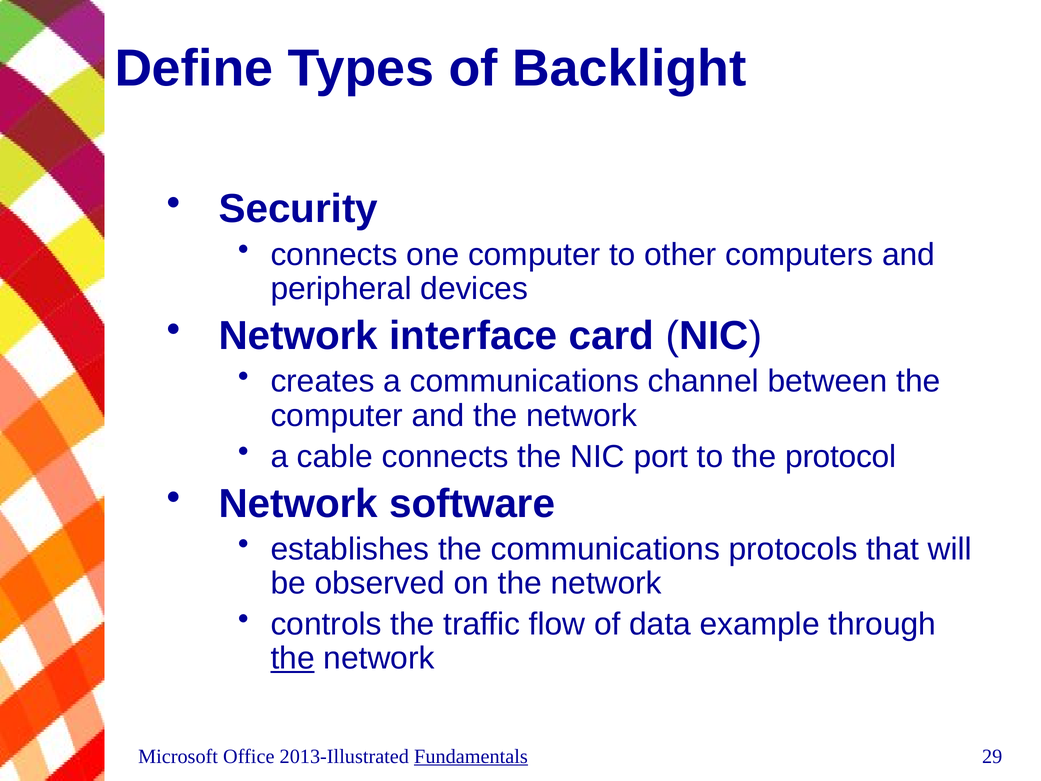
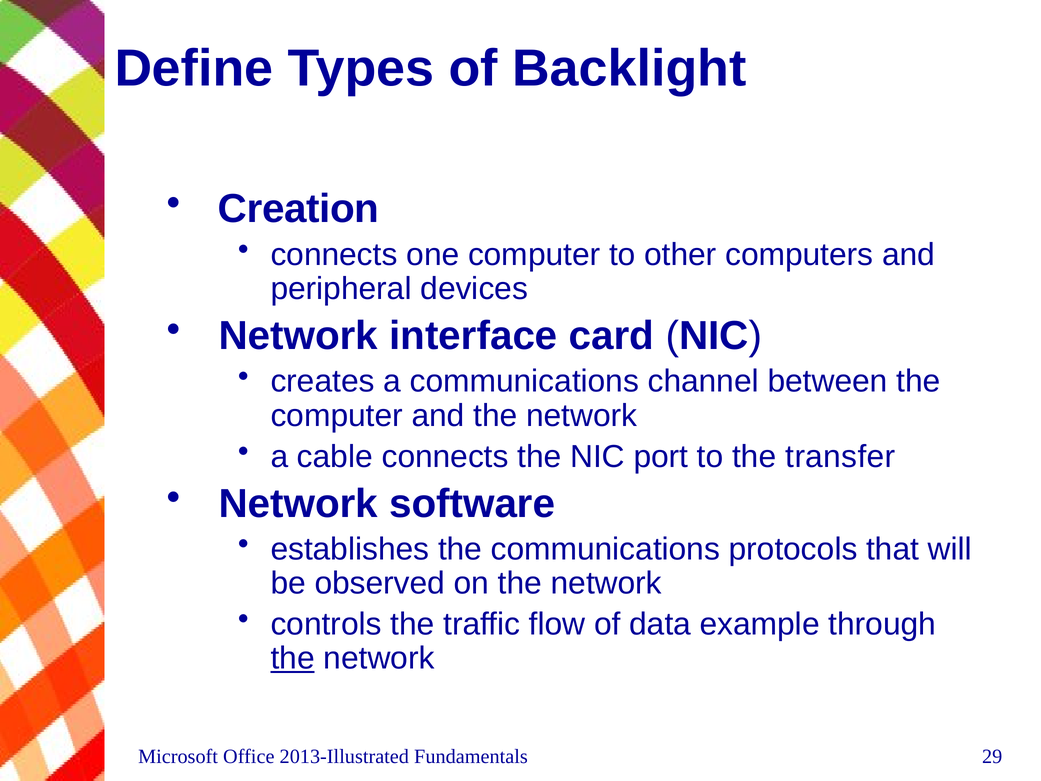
Security: Security -> Creation
protocol: protocol -> transfer
Fundamentals underline: present -> none
